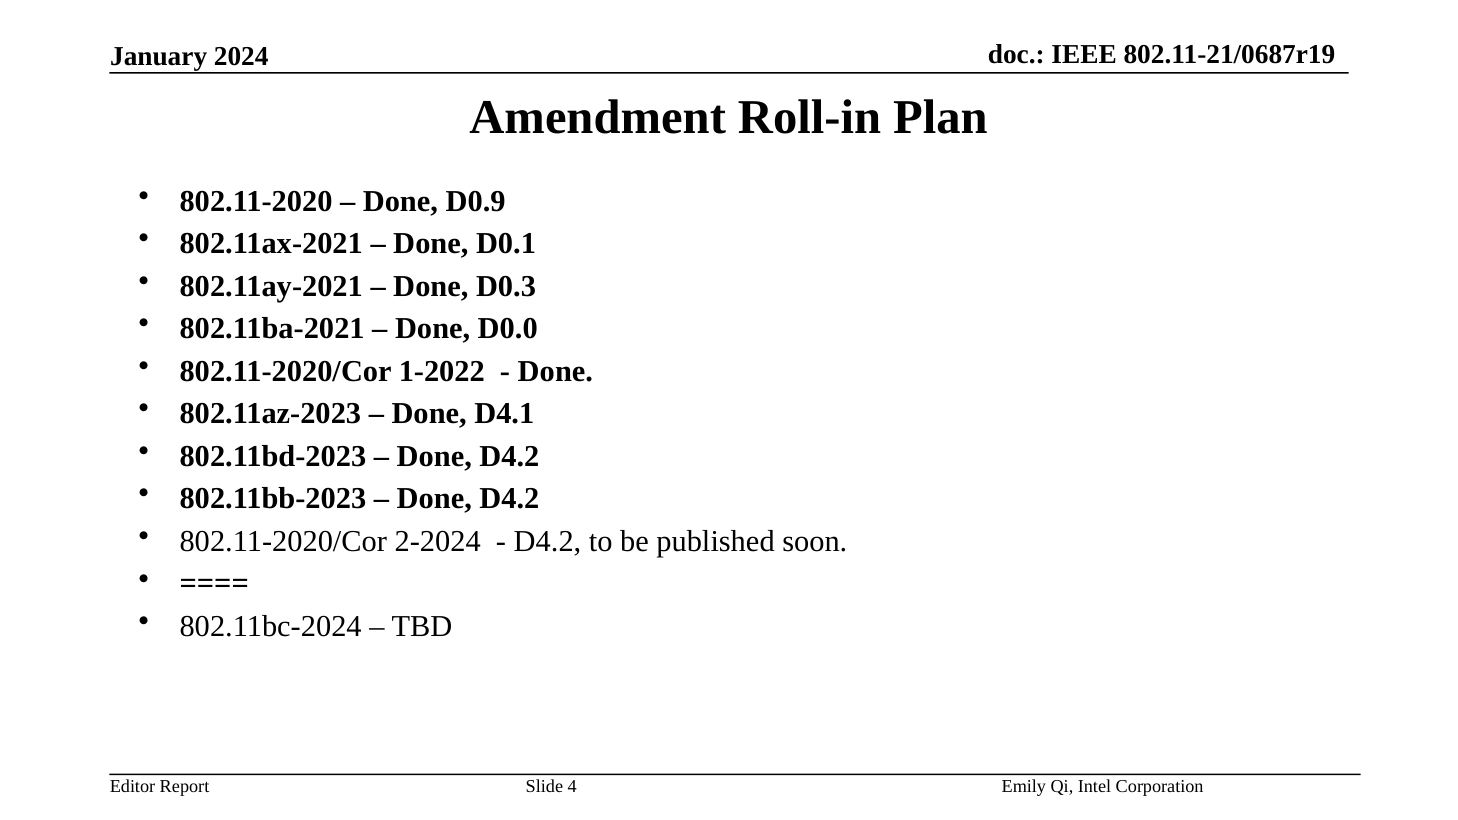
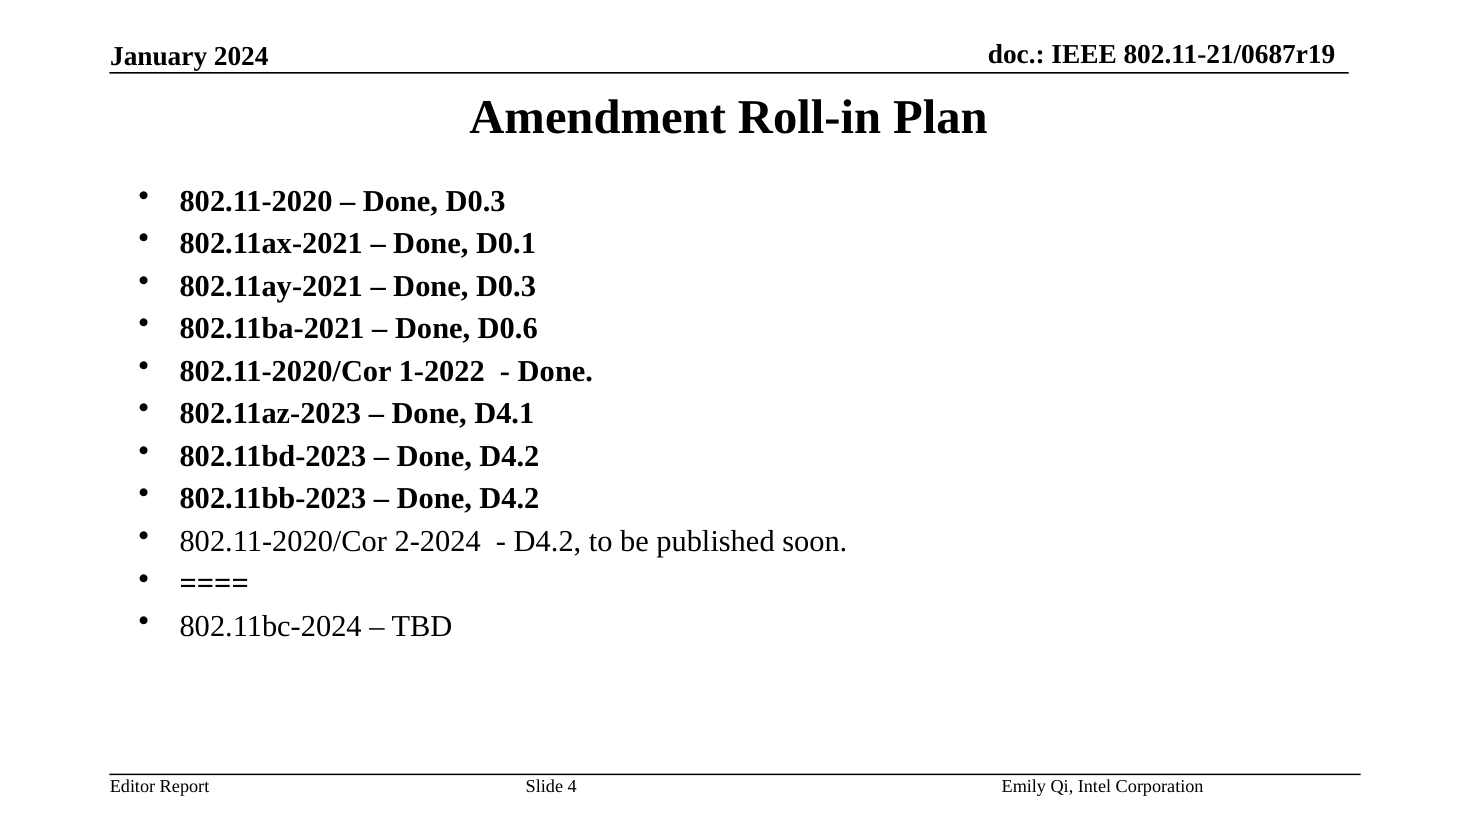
D0.9 at (476, 201): D0.9 -> D0.3
D0.0: D0.0 -> D0.6
